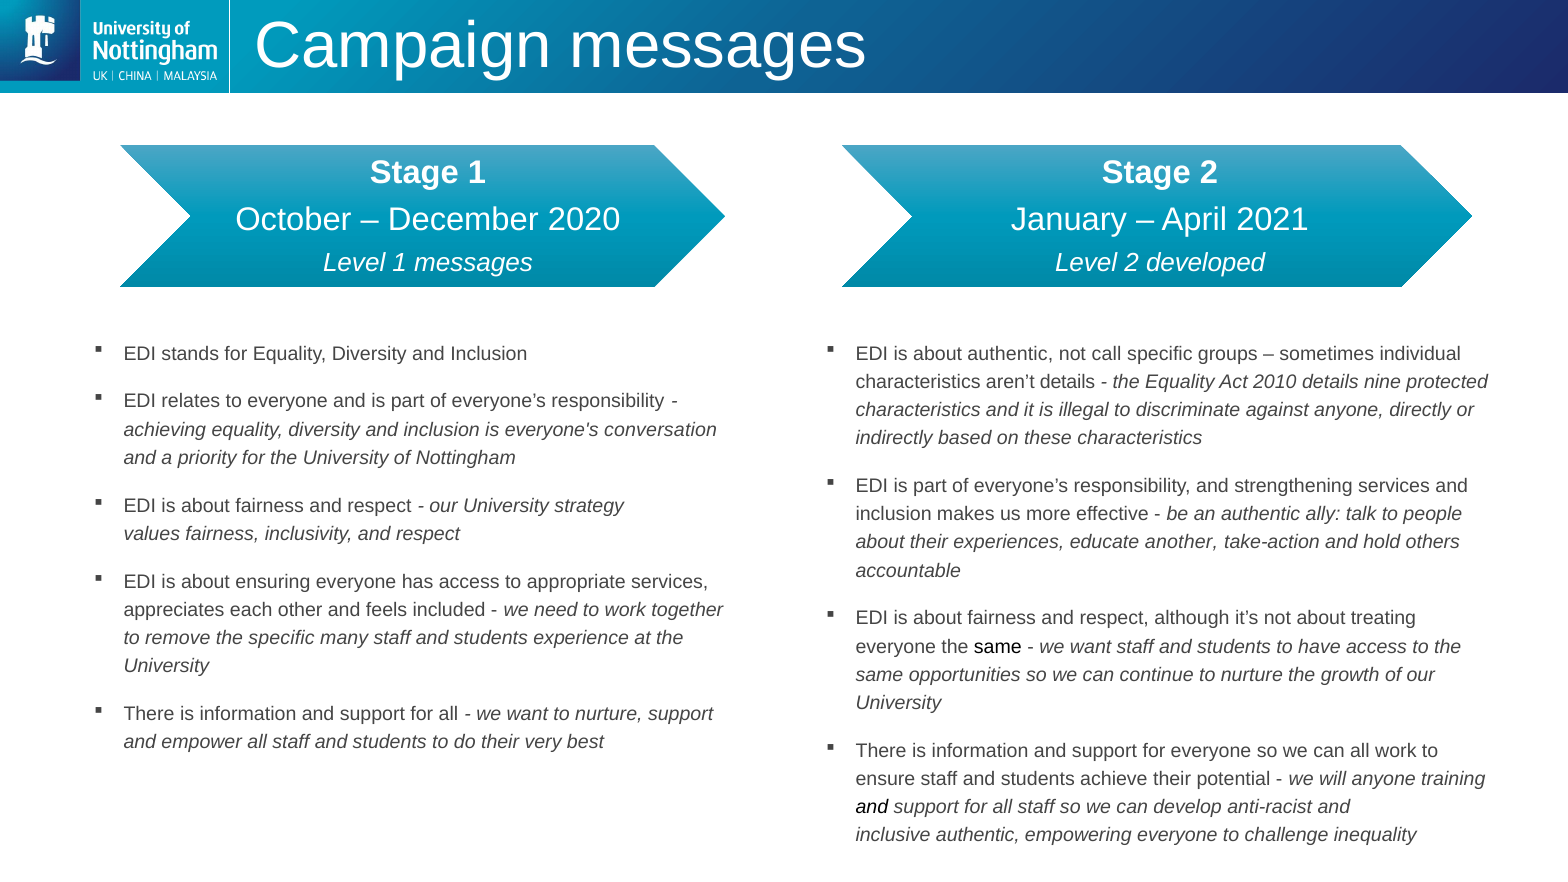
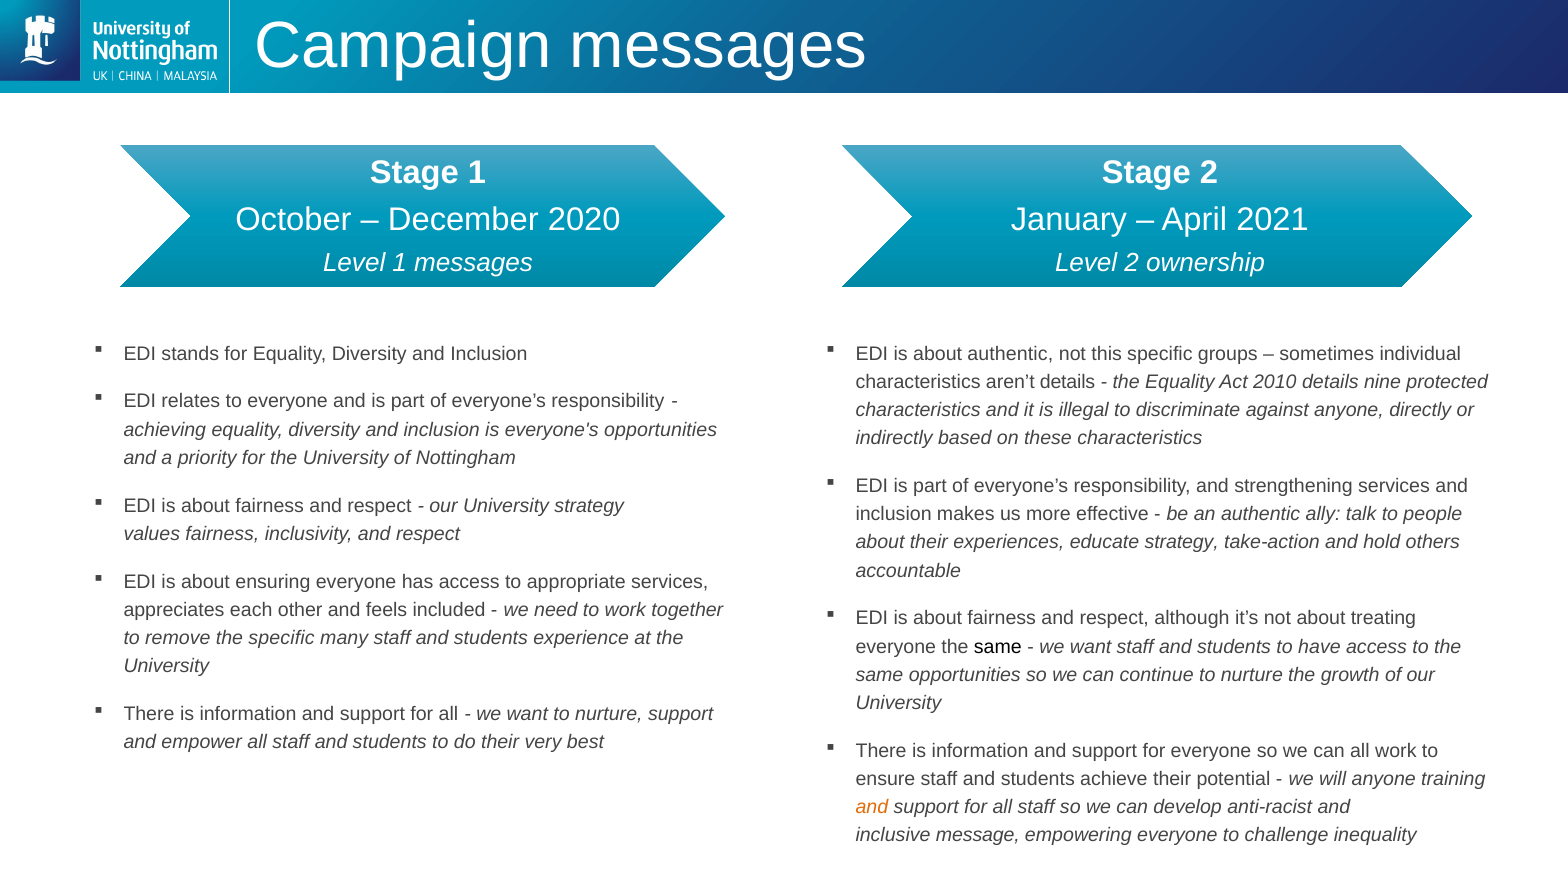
developed: developed -> ownership
call: call -> this
everyone's conversation: conversation -> opportunities
educate another: another -> strategy
and at (872, 807) colour: black -> orange
inclusive authentic: authentic -> message
